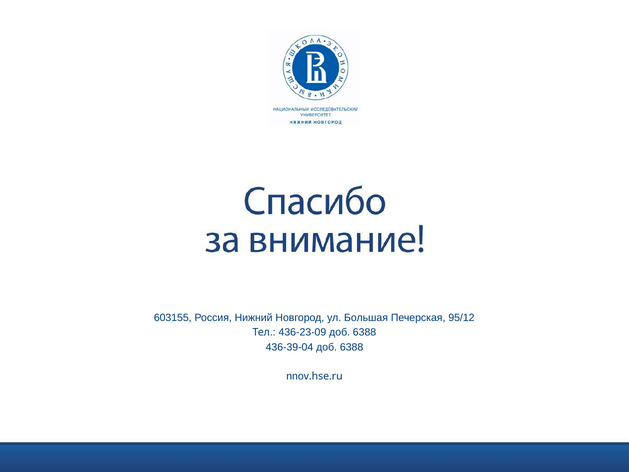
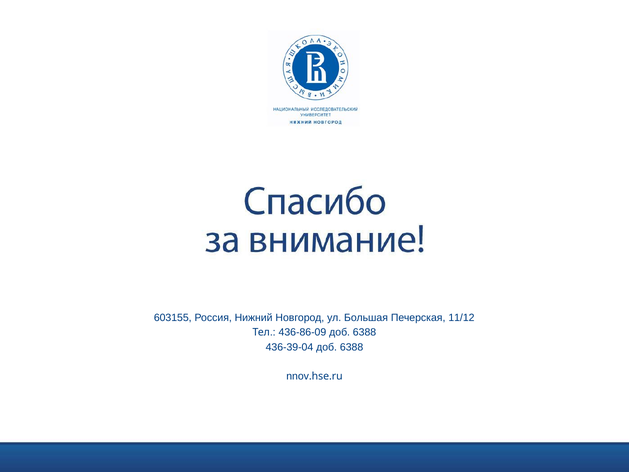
95/12: 95/12 -> 11/12
436-23-09: 436-23-09 -> 436-86-09
